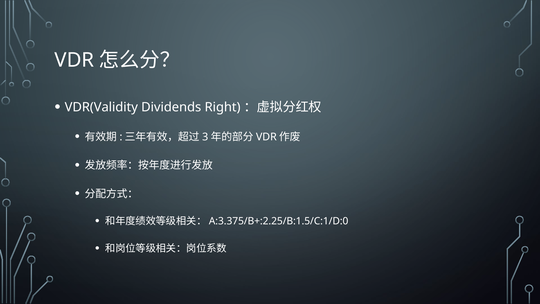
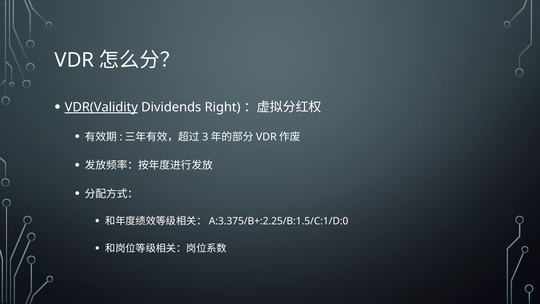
VDR(Validity underline: none -> present
